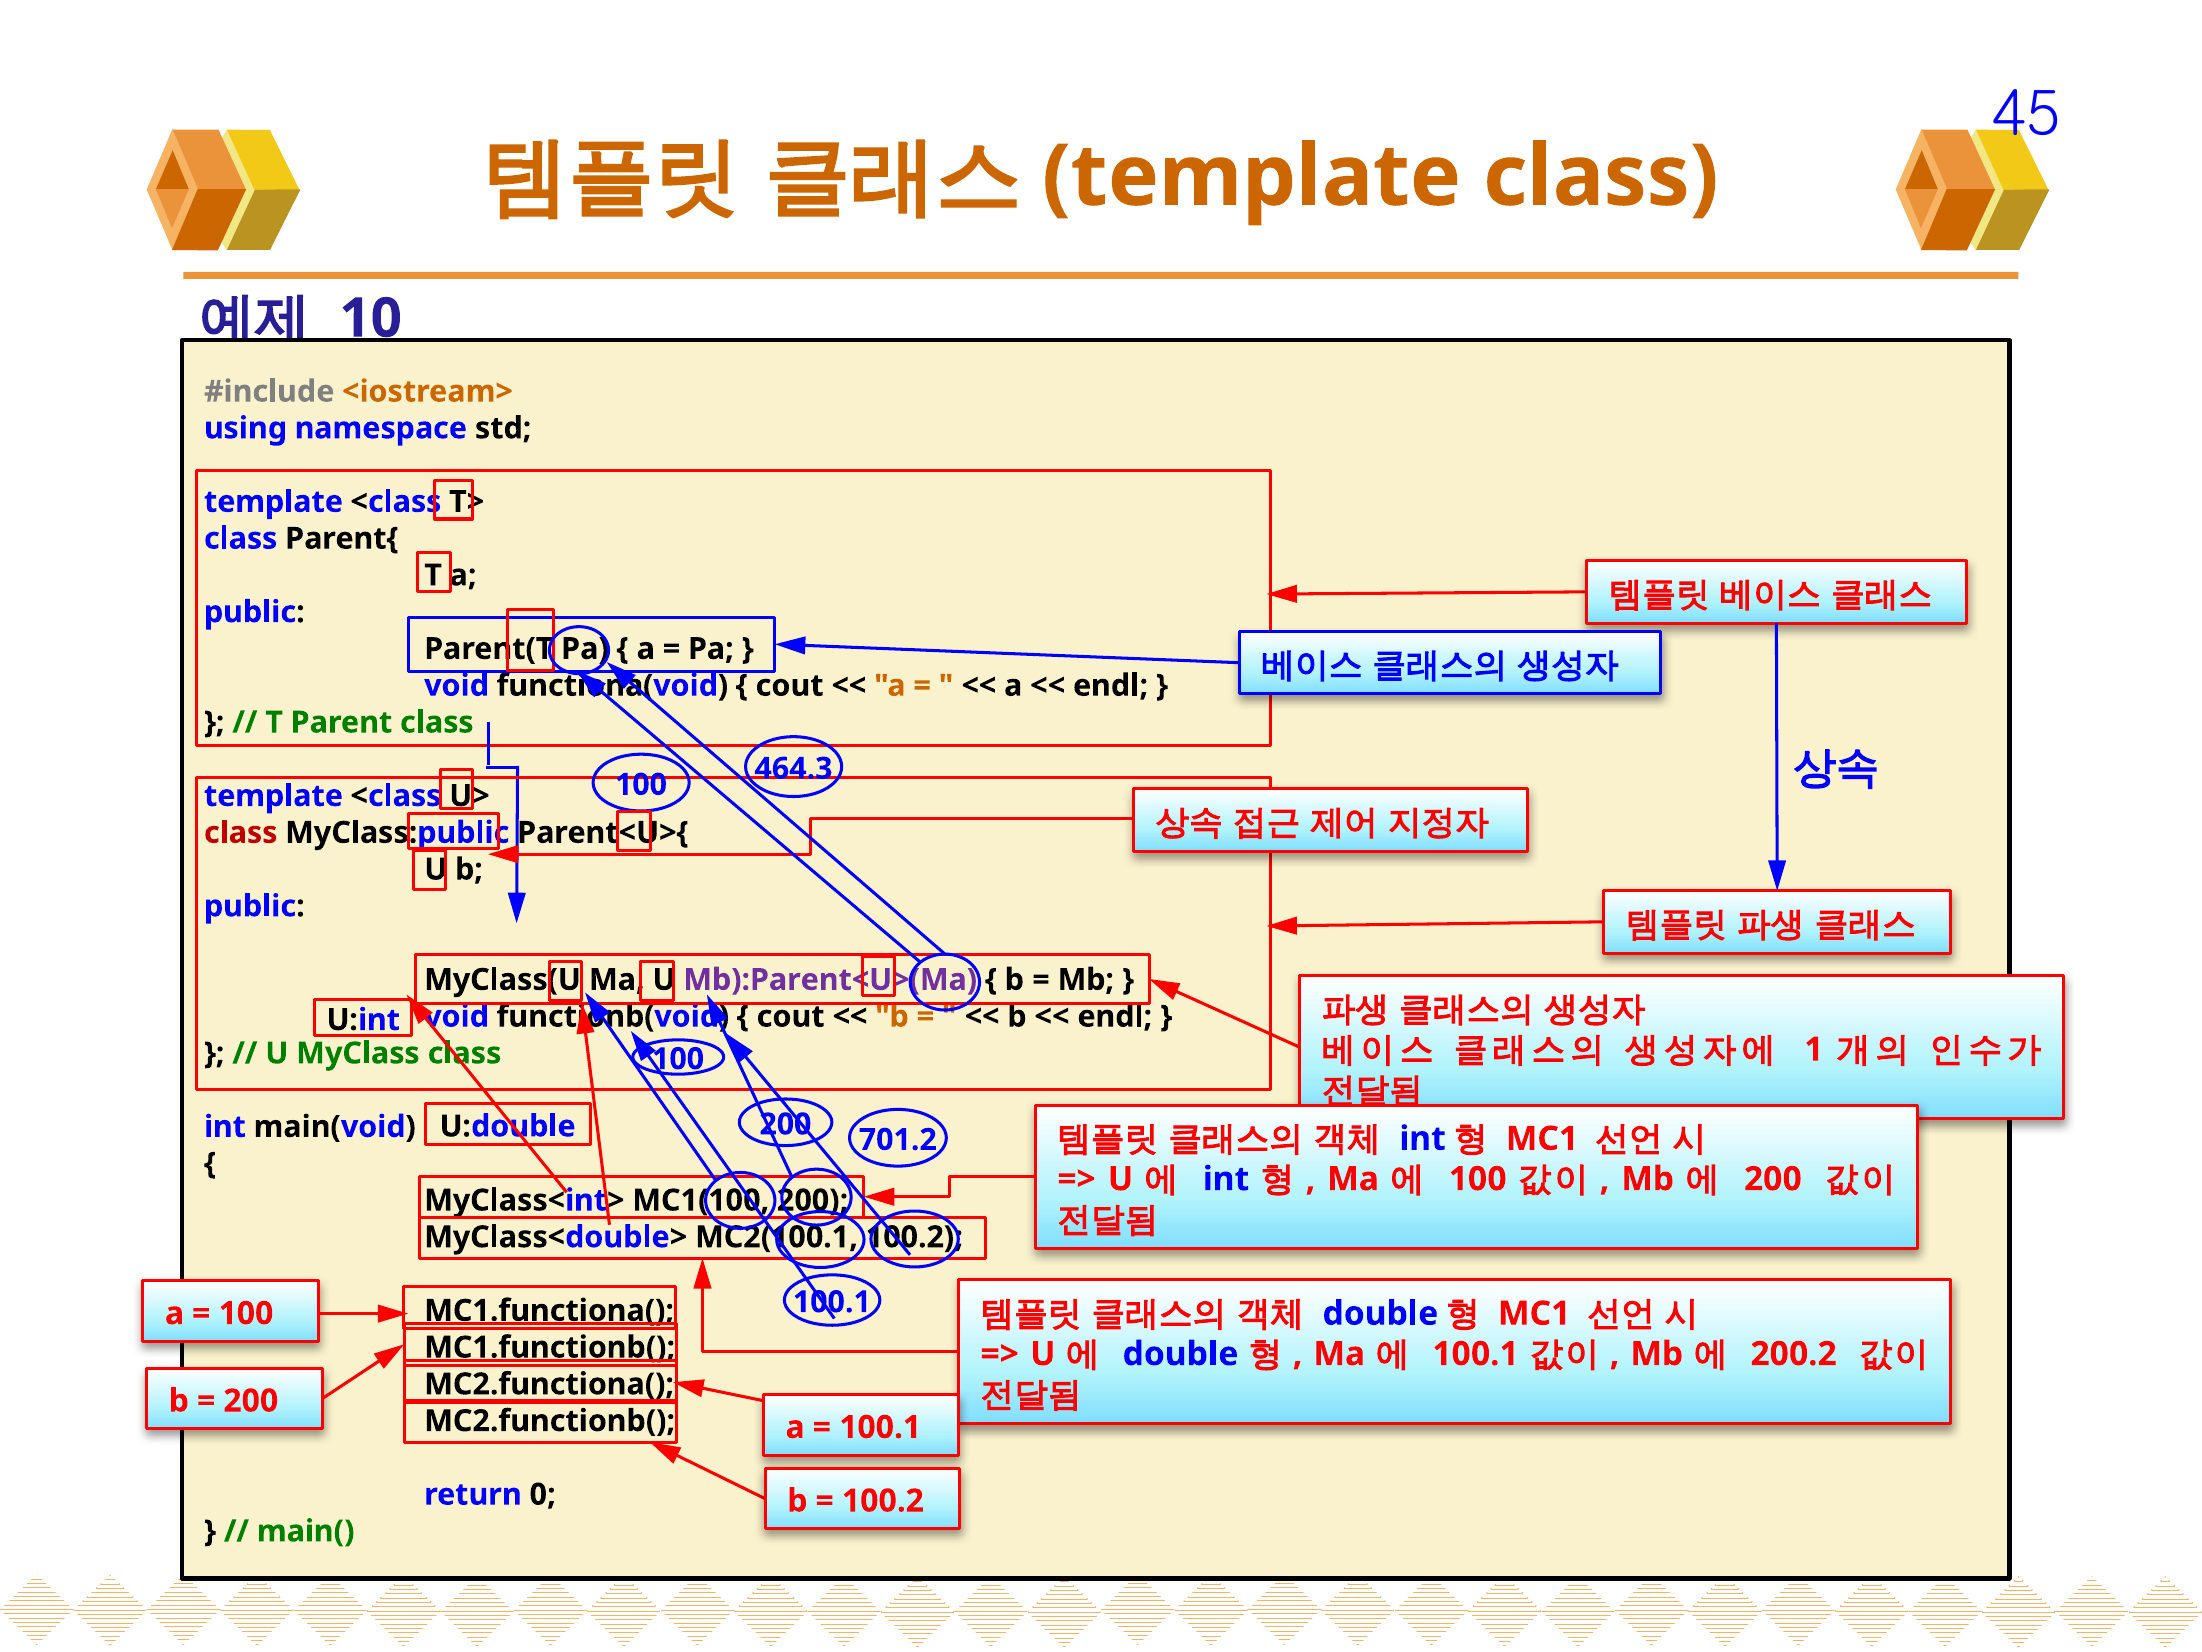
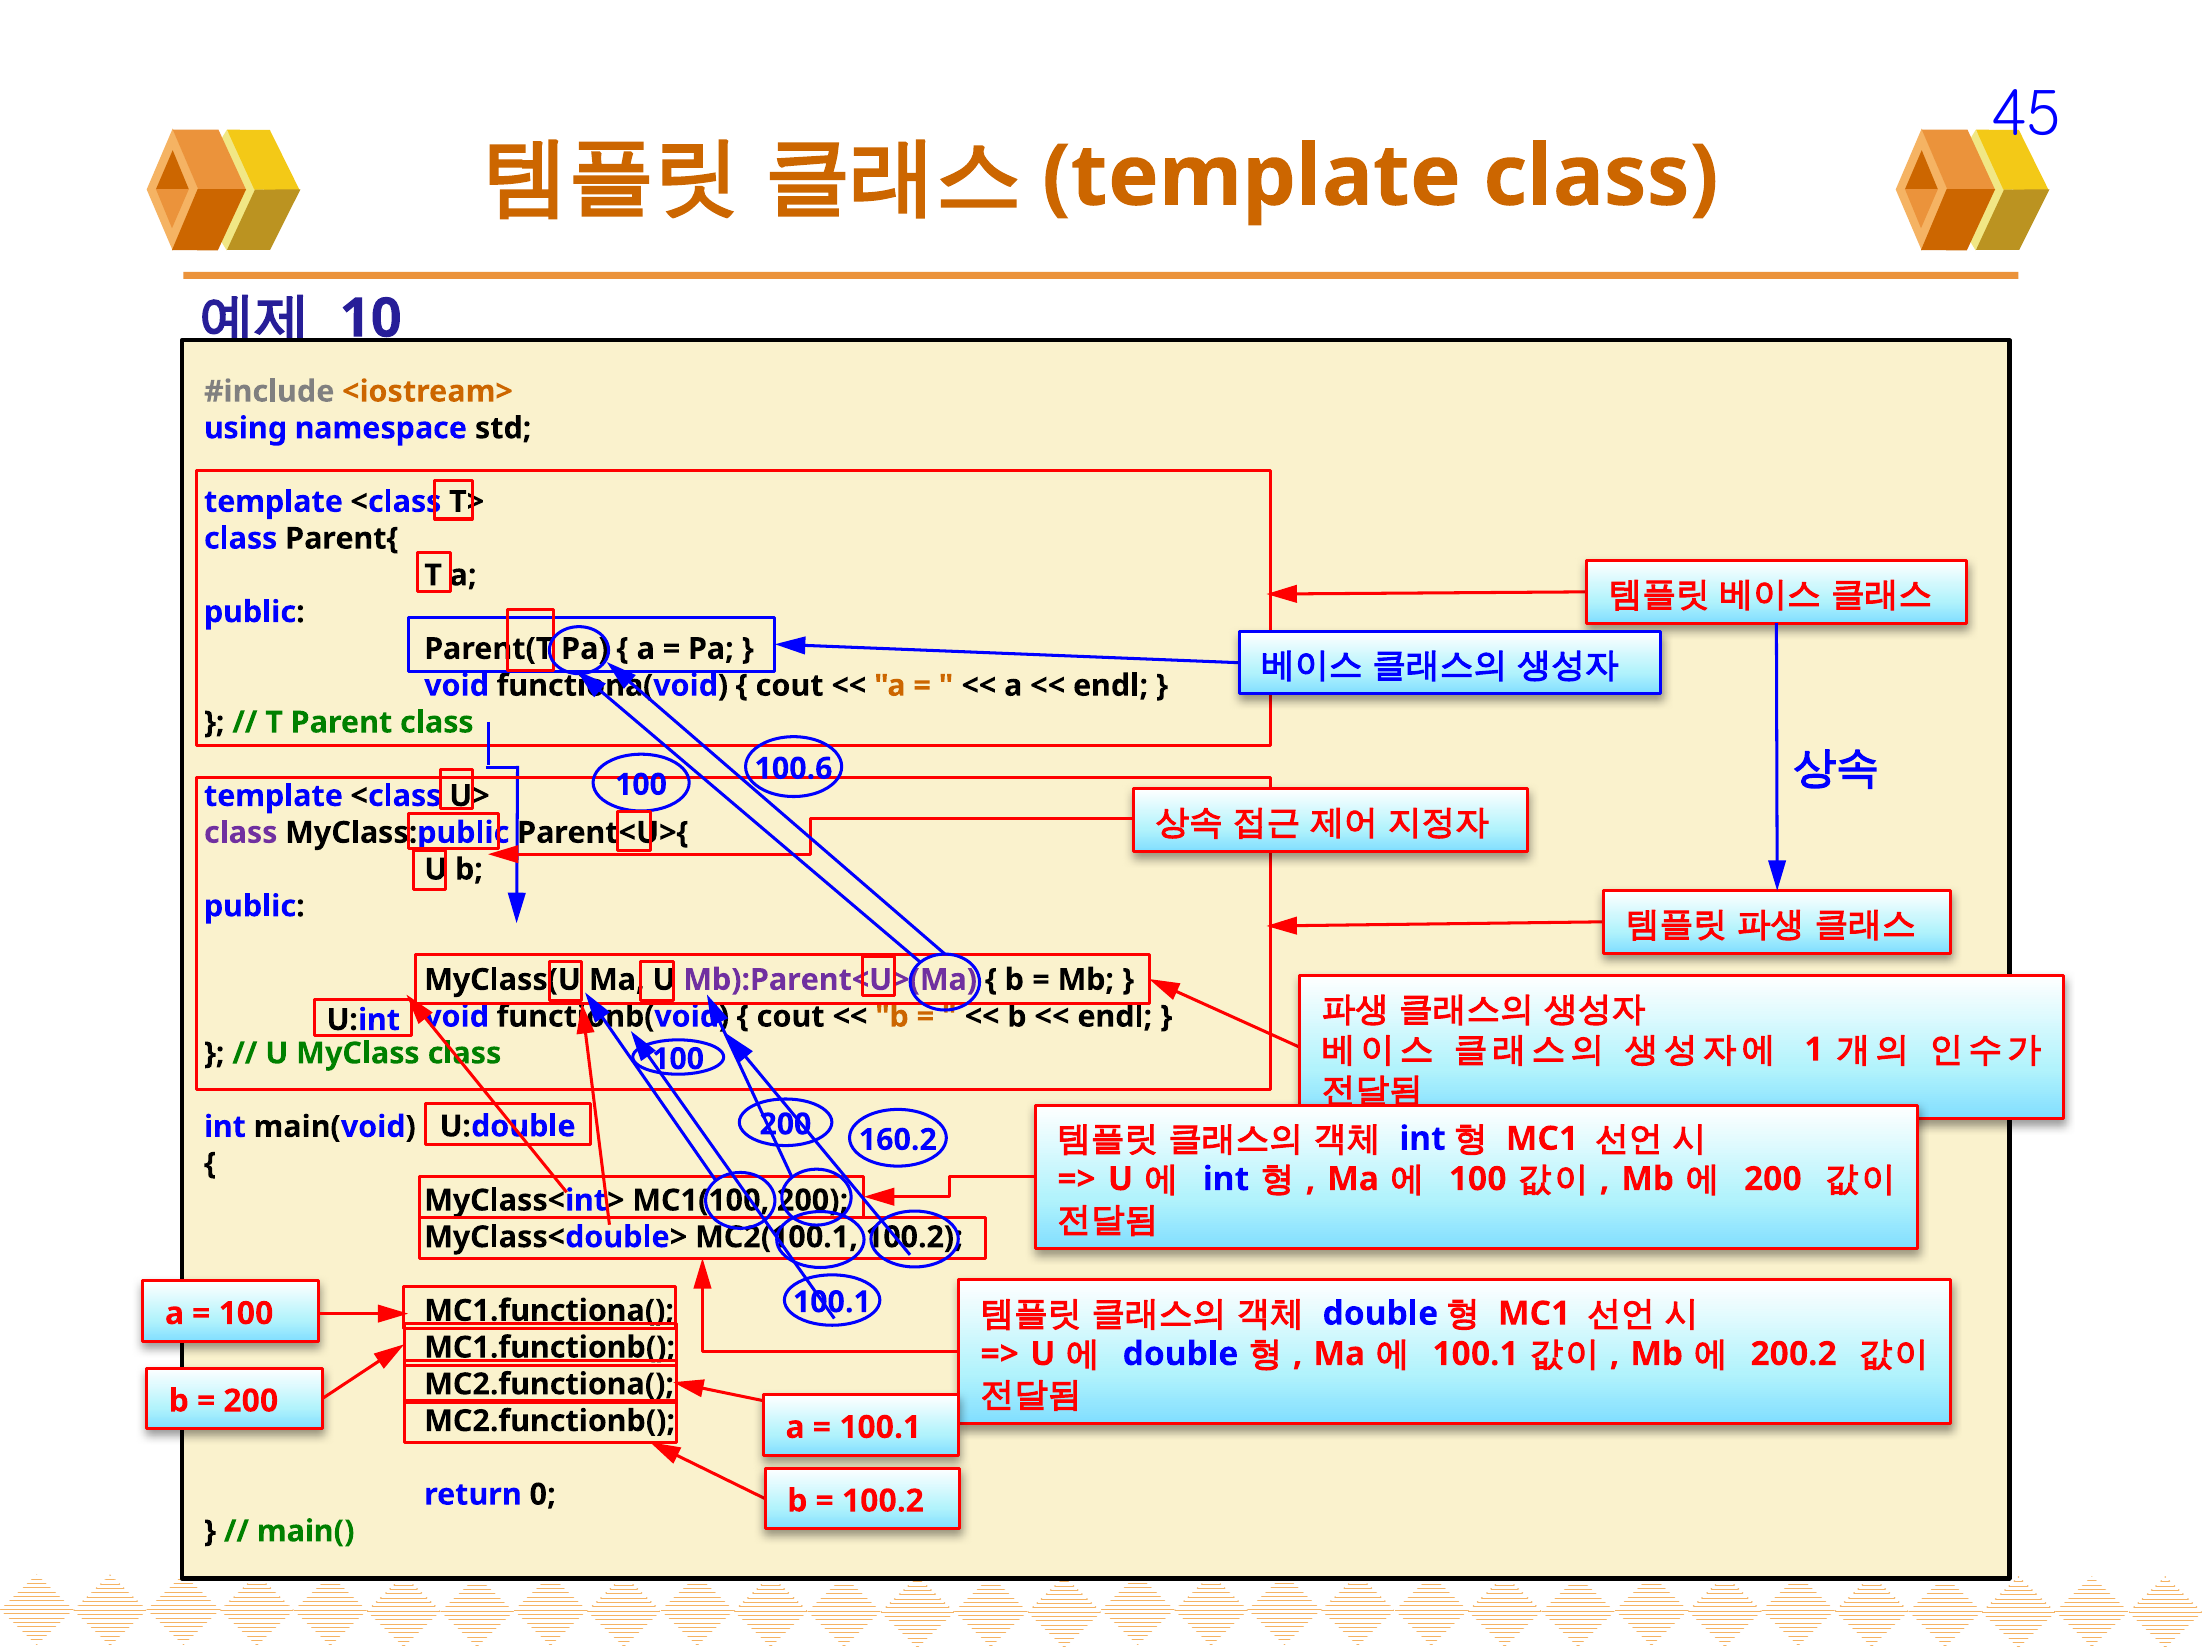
464.3: 464.3 -> 100.6
class at (241, 832) colour: red -> purple
701.2: 701.2 -> 160.2
